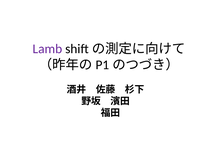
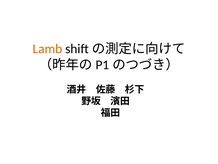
Lamb colour: purple -> orange
